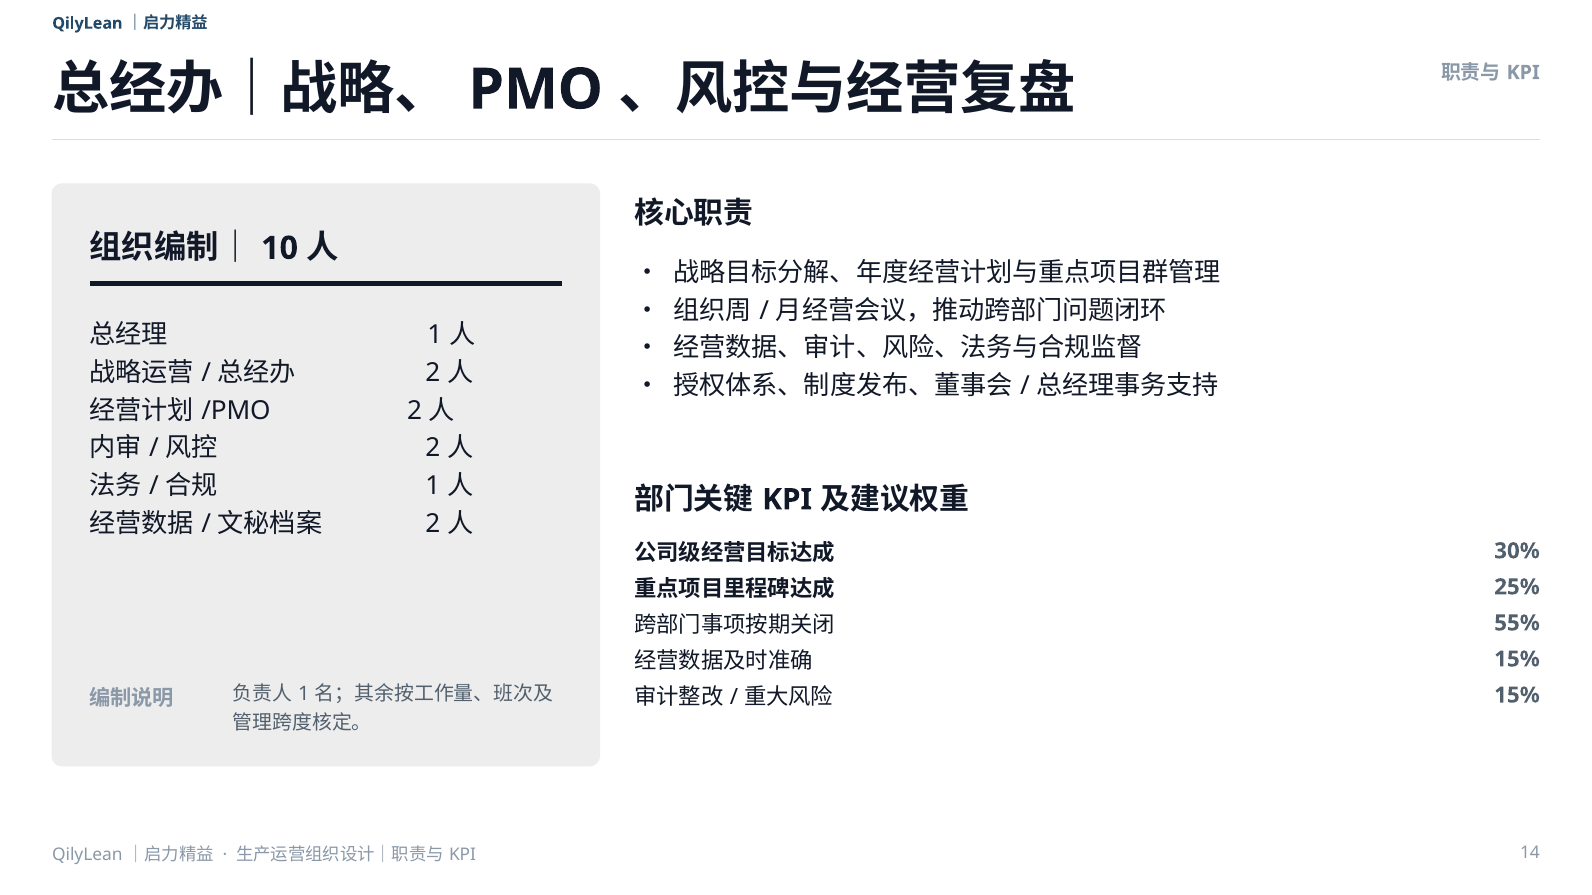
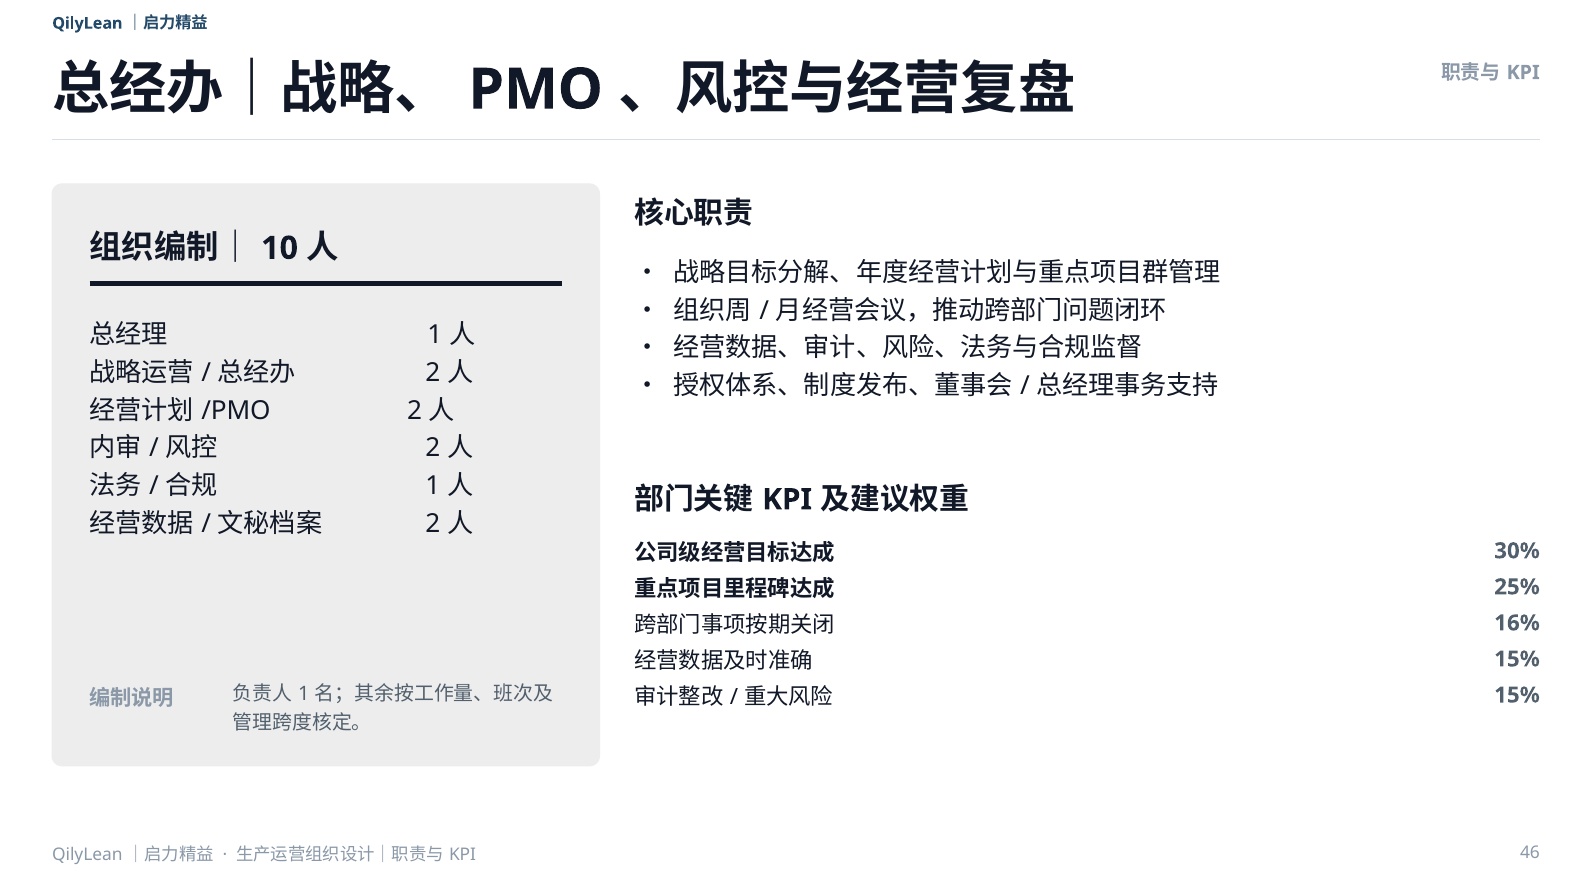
55%: 55% -> 16%
14: 14 -> 46
